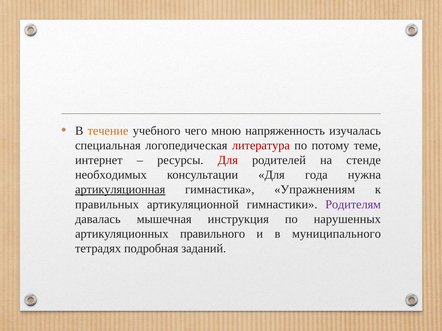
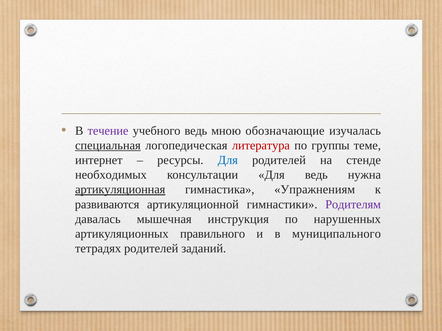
течение colour: orange -> purple
учебного чего: чего -> ведь
напряженность: напряженность -> обозначающие
специальная underline: none -> present
потому: потому -> группы
Для at (228, 160) colour: red -> blue
Для года: года -> ведь
правильных: правильных -> развиваются
тетрадях подробная: подробная -> родителей
